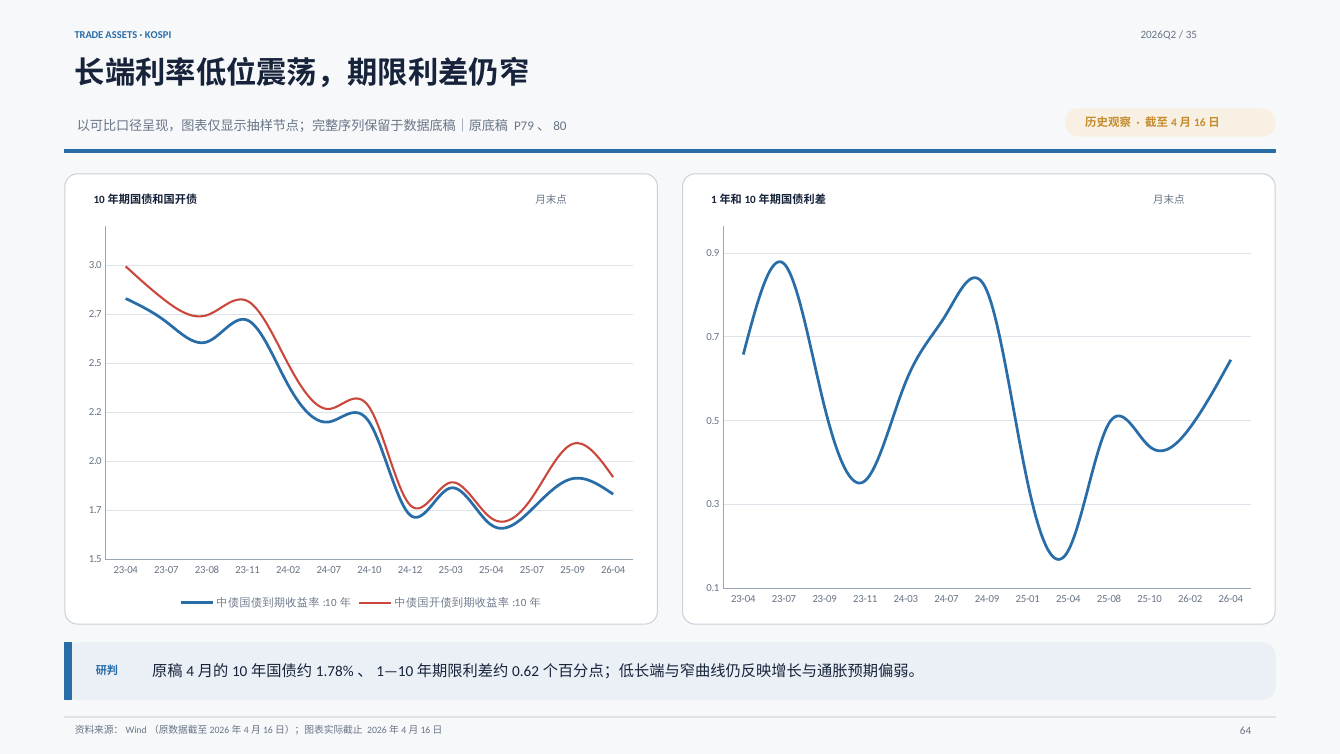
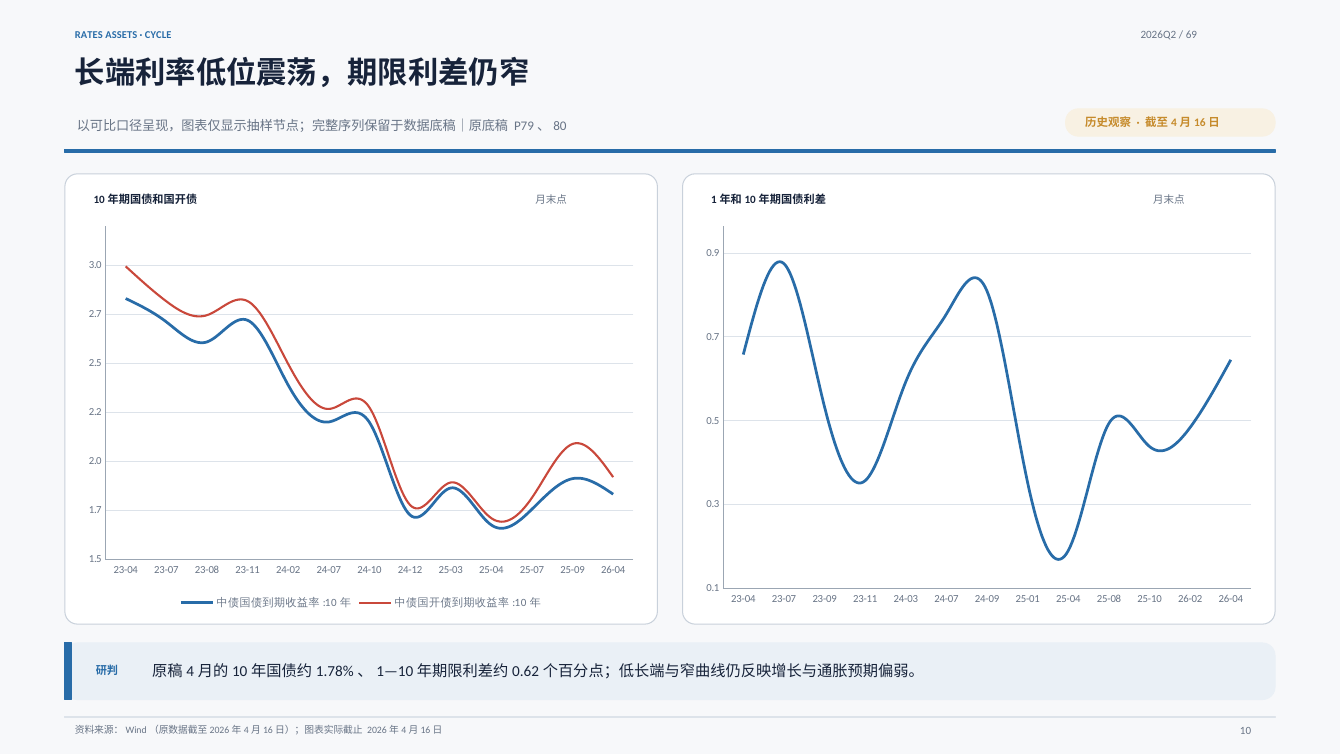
TRADE: TRADE -> RATES
KOSPI: KOSPI -> CYCLE
35: 35 -> 69
64: 64 -> 10
